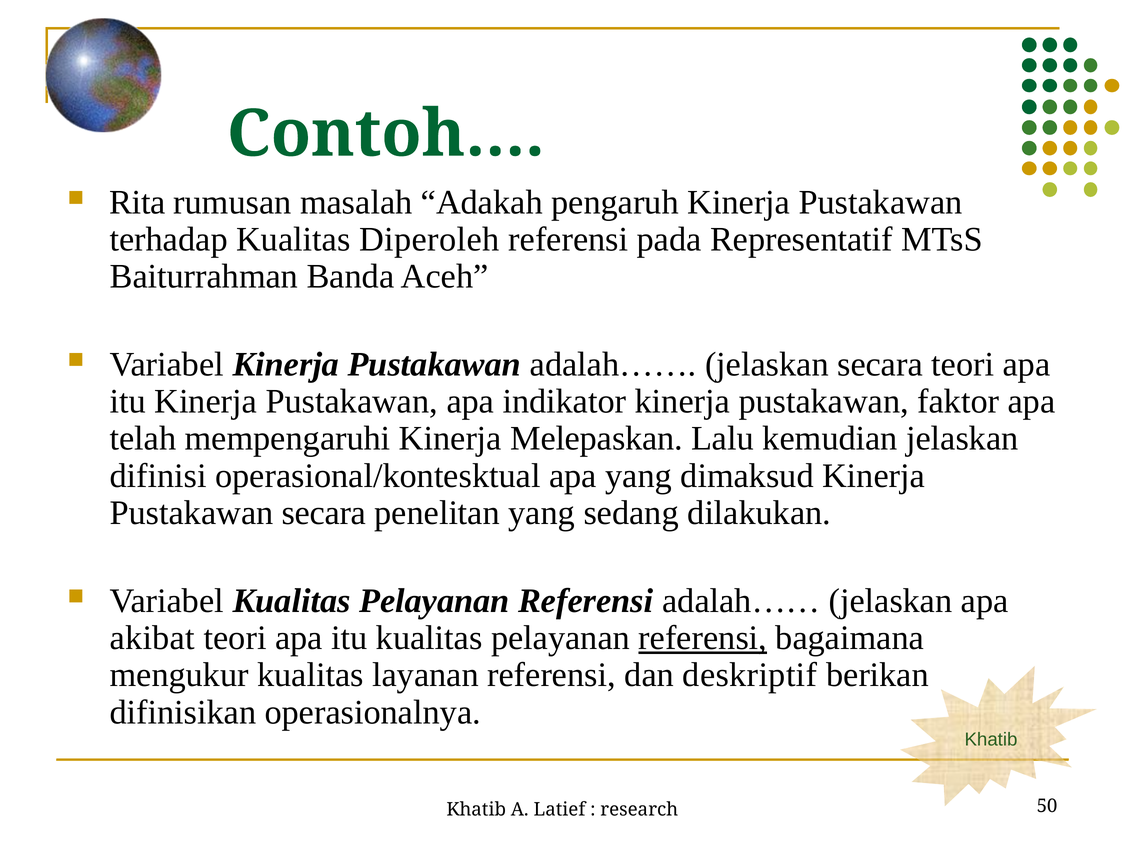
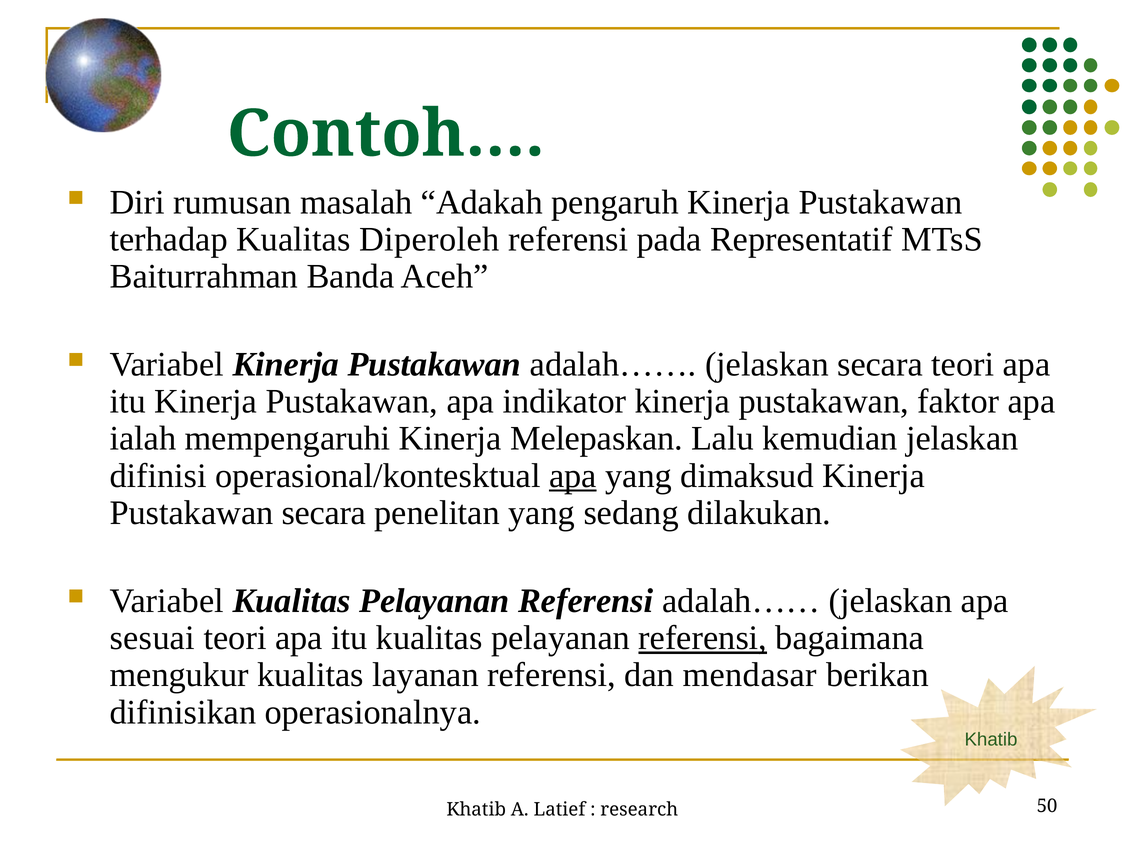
Rita: Rita -> Diri
telah: telah -> ialah
apa at (573, 476) underline: none -> present
akibat: akibat -> sesuai
deskriptif: deskriptif -> mendasar
